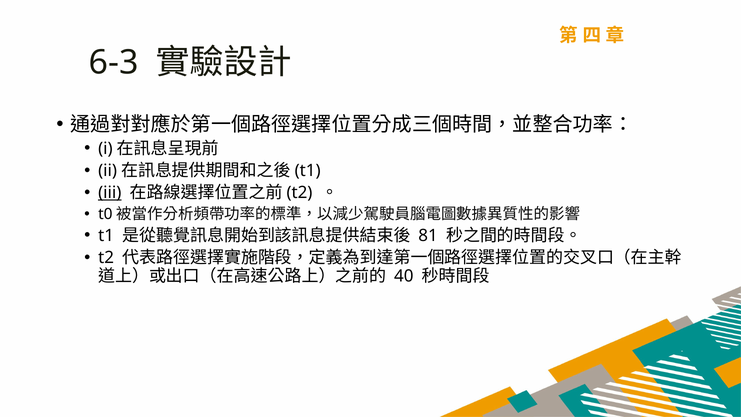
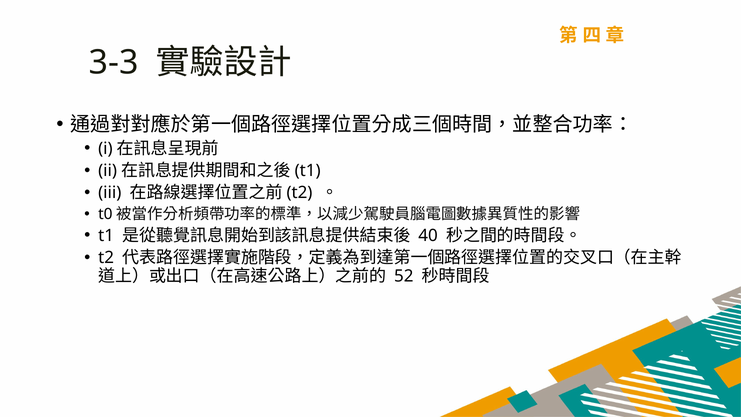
6-3: 6-3 -> 3-3
iii underline: present -> none
81: 81 -> 40
40: 40 -> 52
